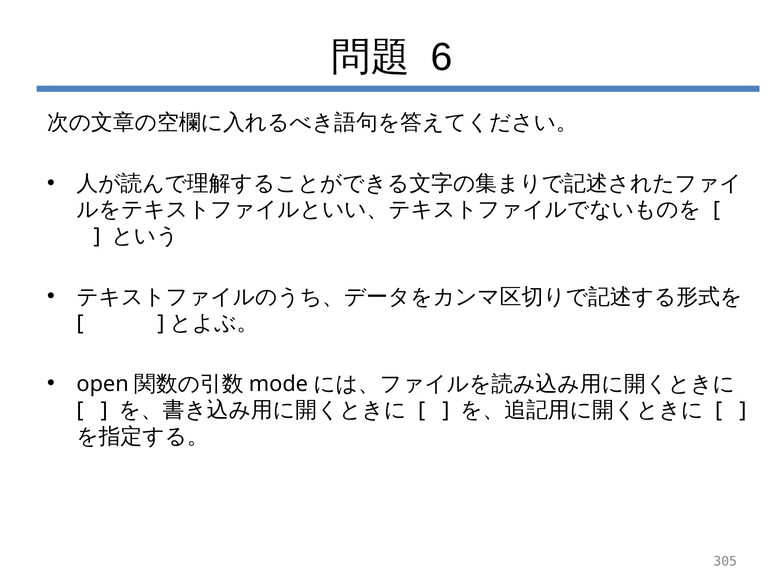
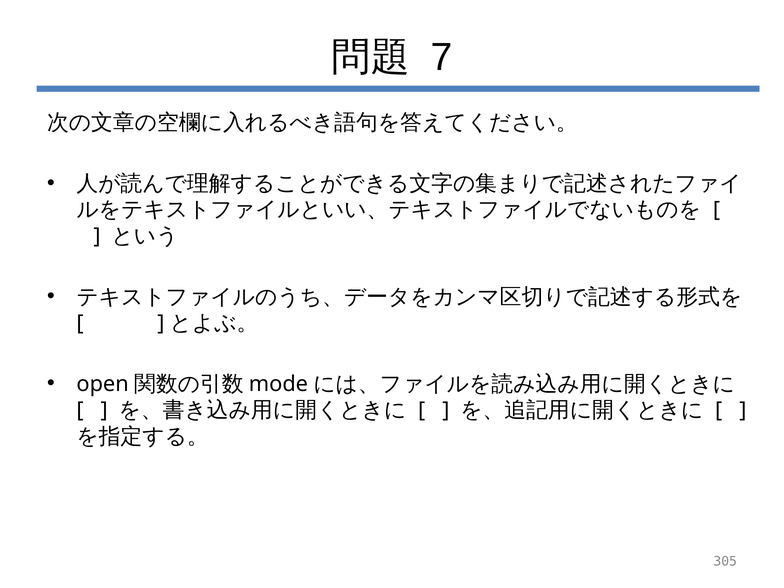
6: 6 -> 7
